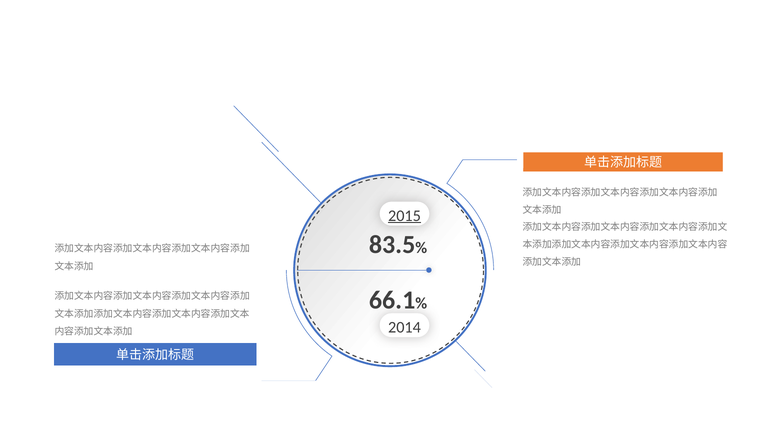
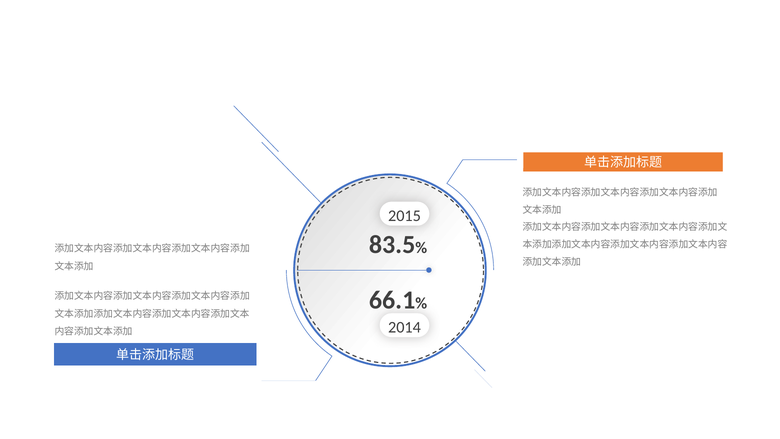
2015 underline: present -> none
